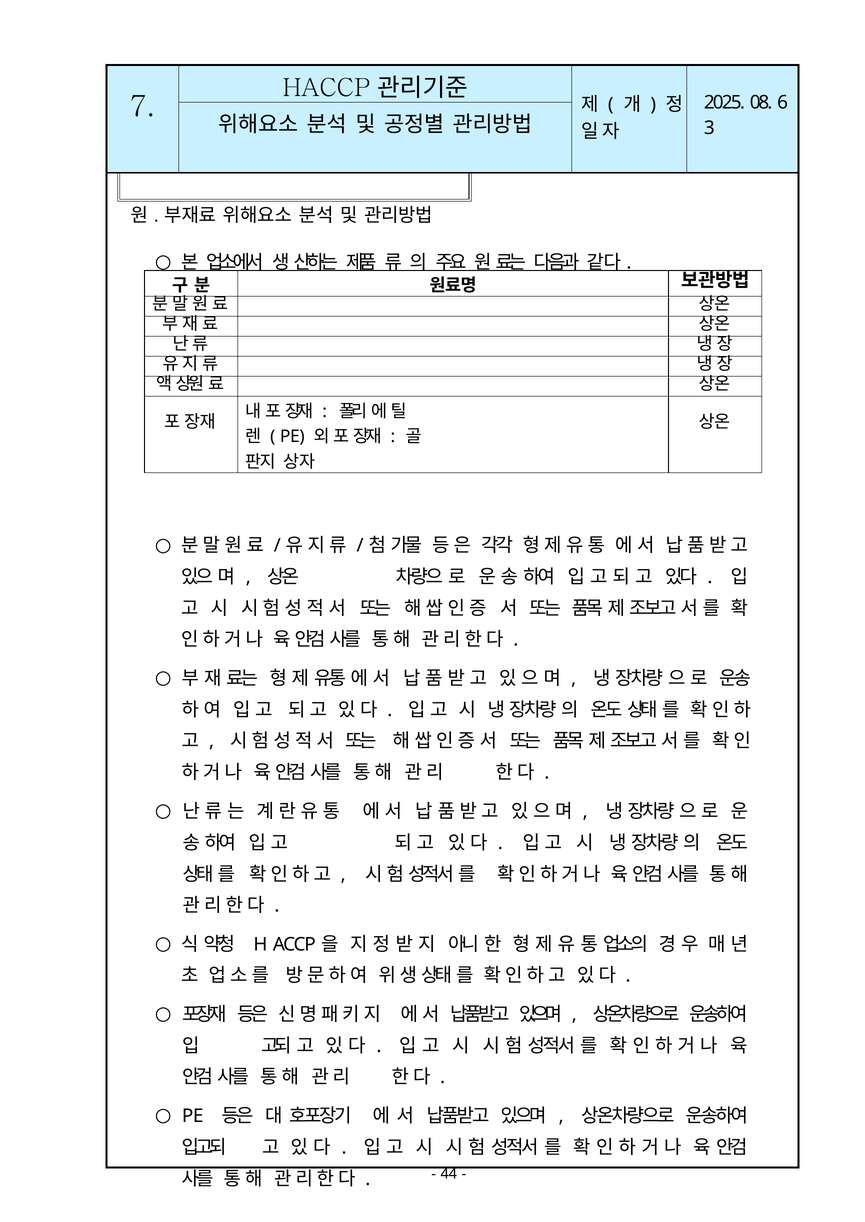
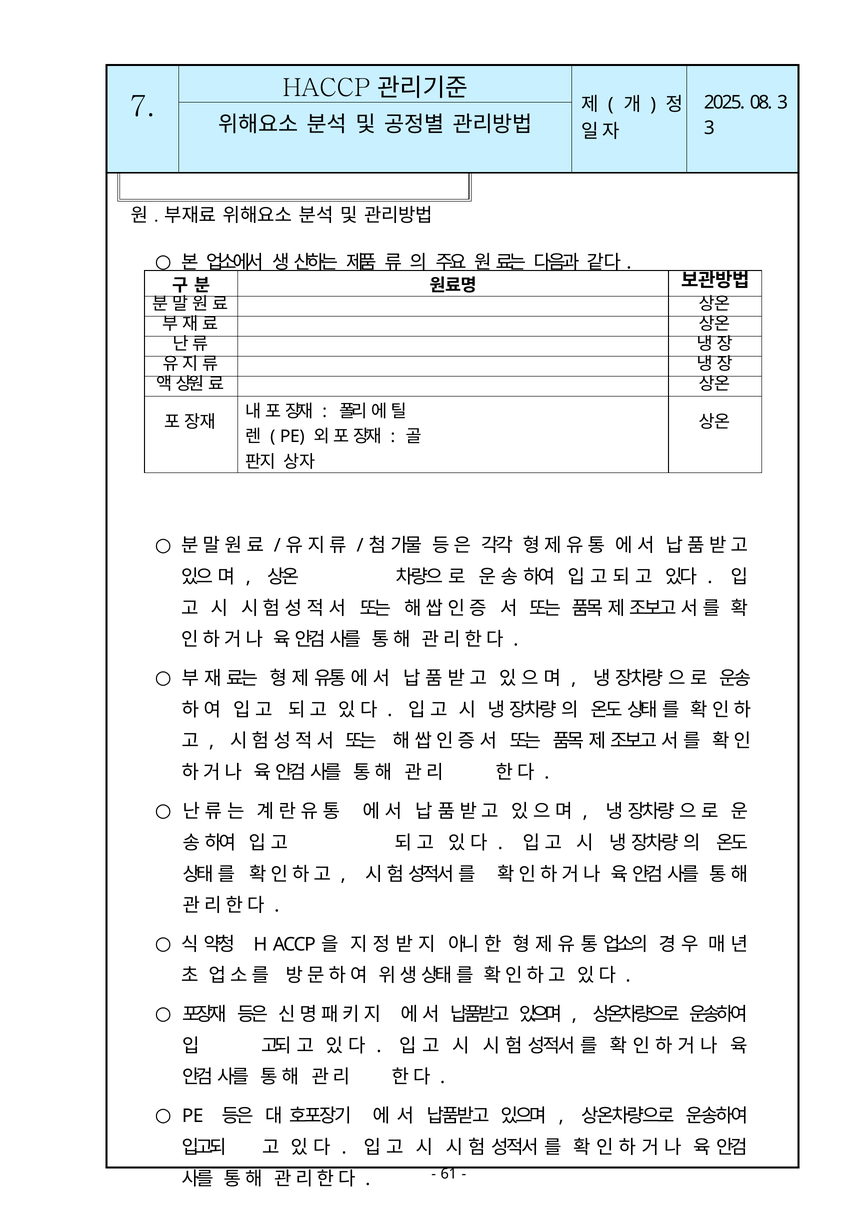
08 6: 6 -> 3
44: 44 -> 61
